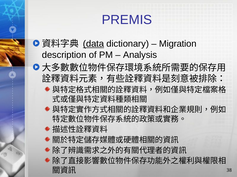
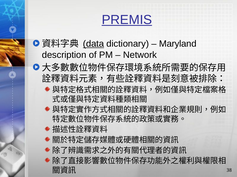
PREMIS underline: none -> present
Migration: Migration -> Maryland
Analysis: Analysis -> Network
